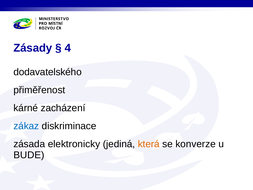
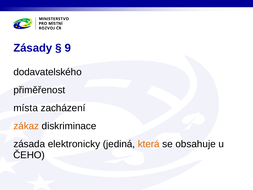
4: 4 -> 9
kárné: kárné -> místa
zákaz colour: blue -> orange
konverze: konverze -> obsahuje
BUDE: BUDE -> ČEHO
